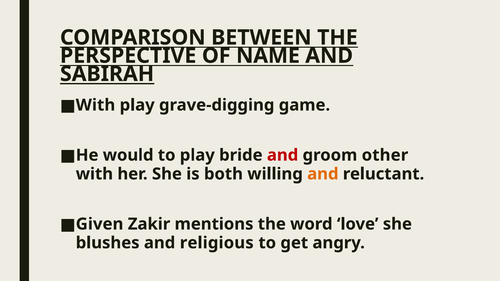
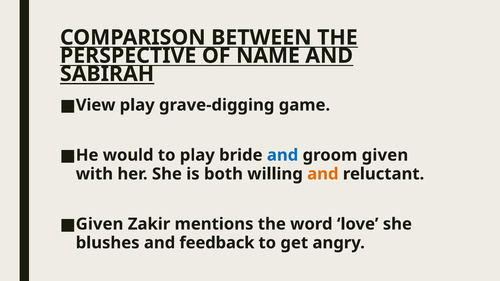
With at (95, 105): With -> View
and at (283, 155) colour: red -> blue
groom other: other -> given
religious: religious -> feedback
